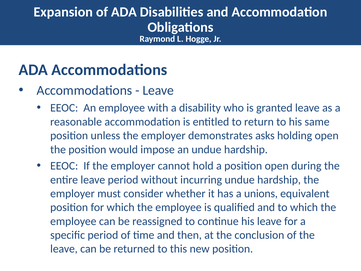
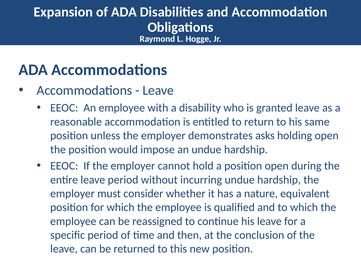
unions: unions -> nature
